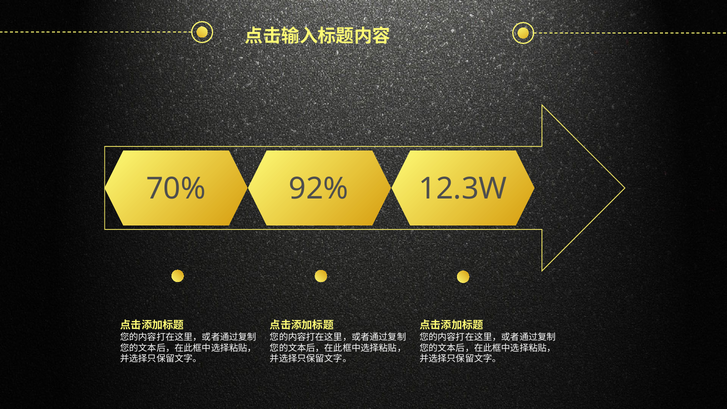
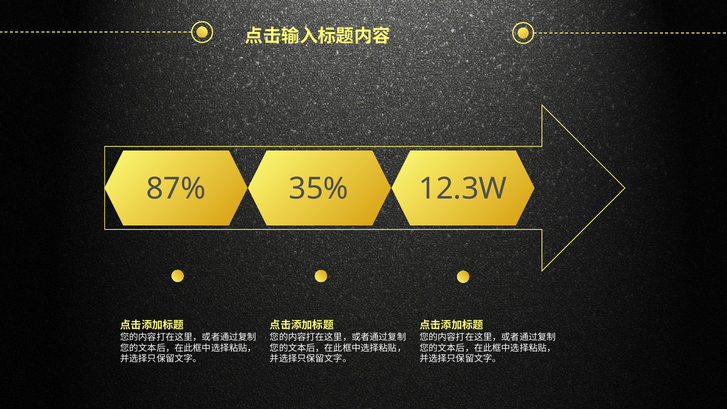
70%: 70% -> 87%
92%: 92% -> 35%
